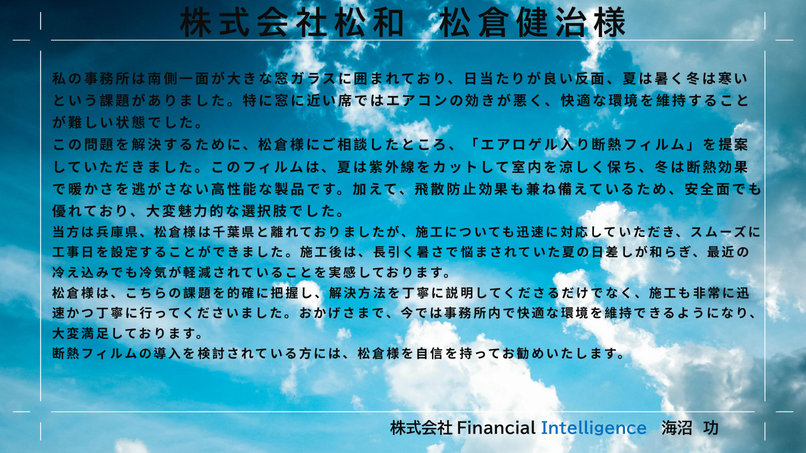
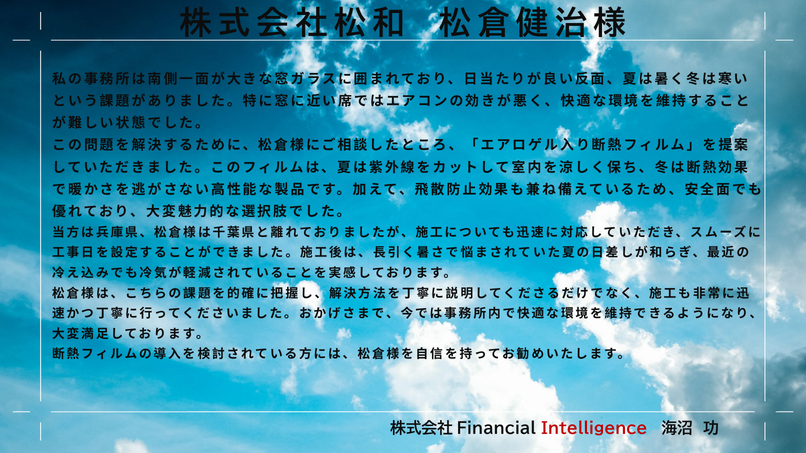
Intelligence colour: blue -> red
